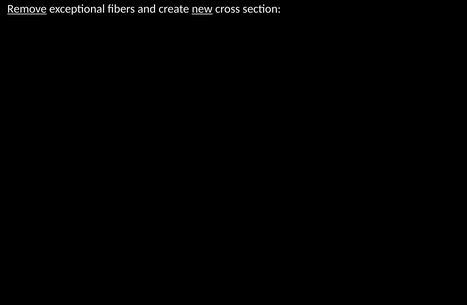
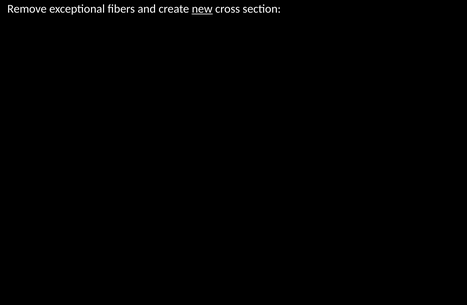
Remove underline: present -> none
